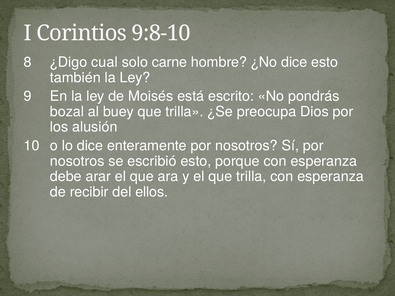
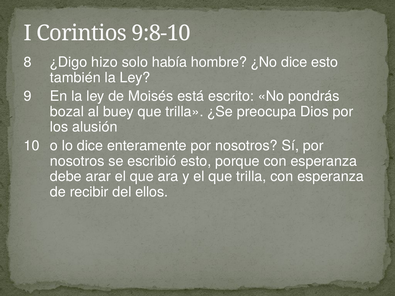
cual: cual -> hizo
carne: carne -> había
